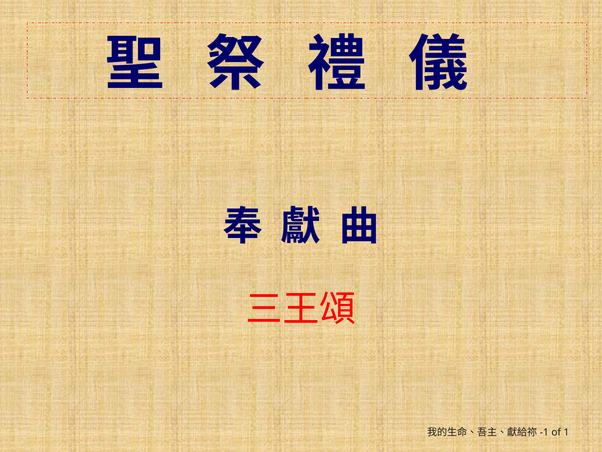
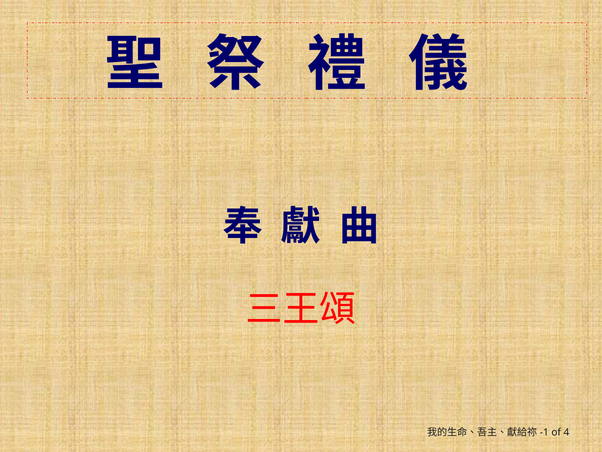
1: 1 -> 4
